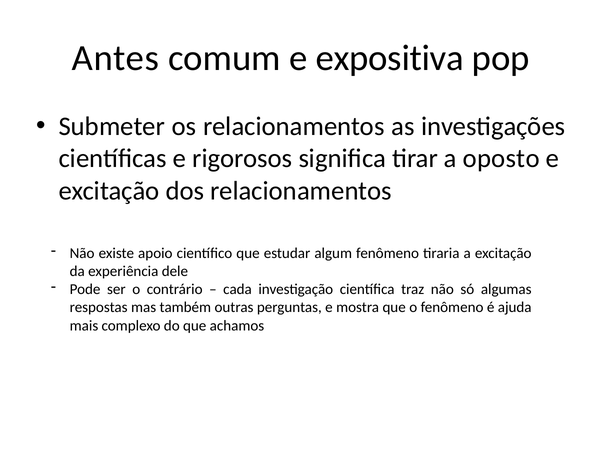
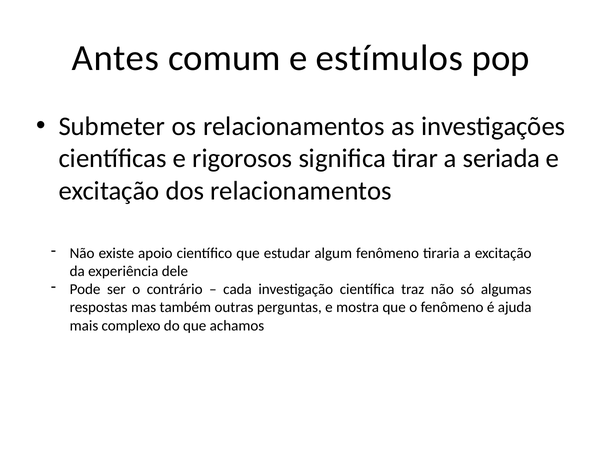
expositiva: expositiva -> estímulos
oposto: oposto -> seriada
